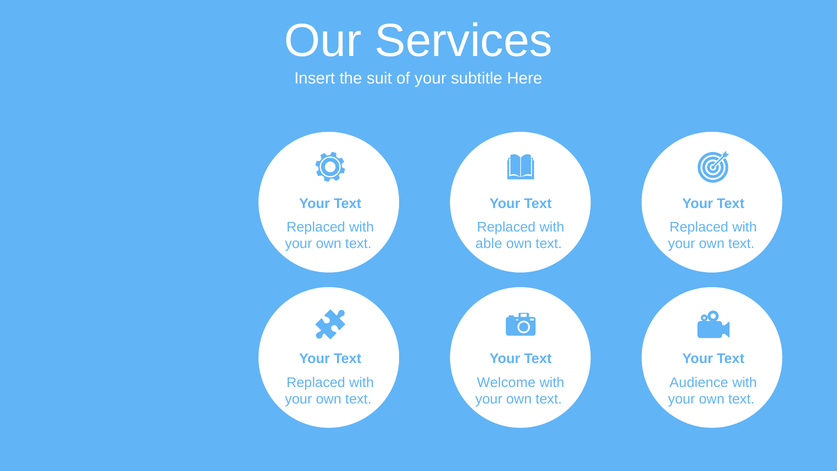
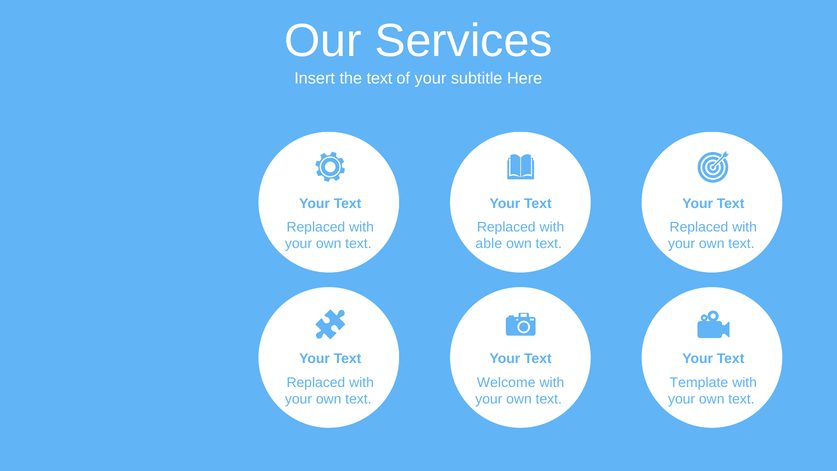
the suit: suit -> text
Audience: Audience -> Template
